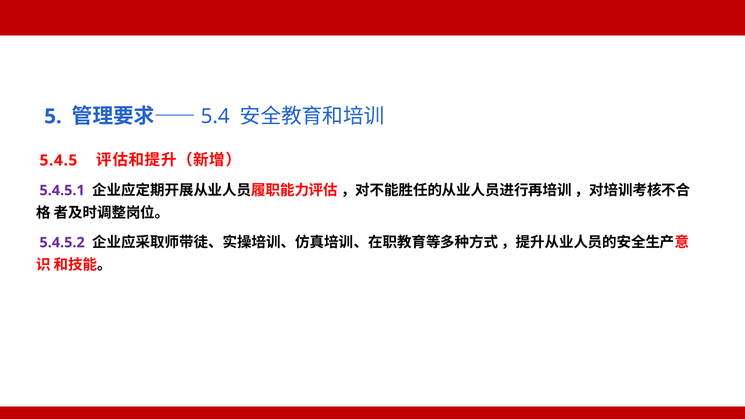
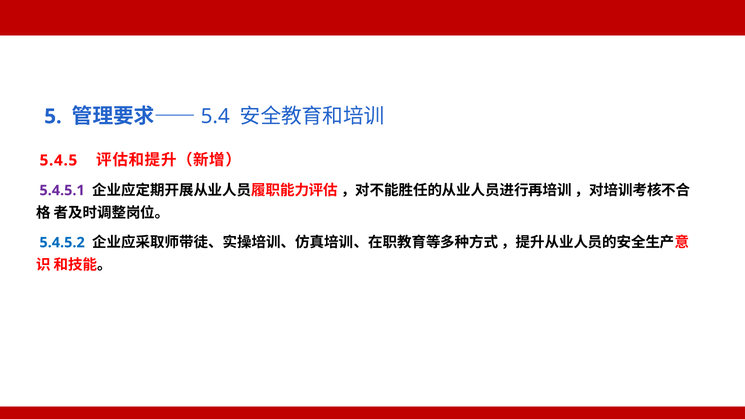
5.4.5.2 colour: purple -> blue
